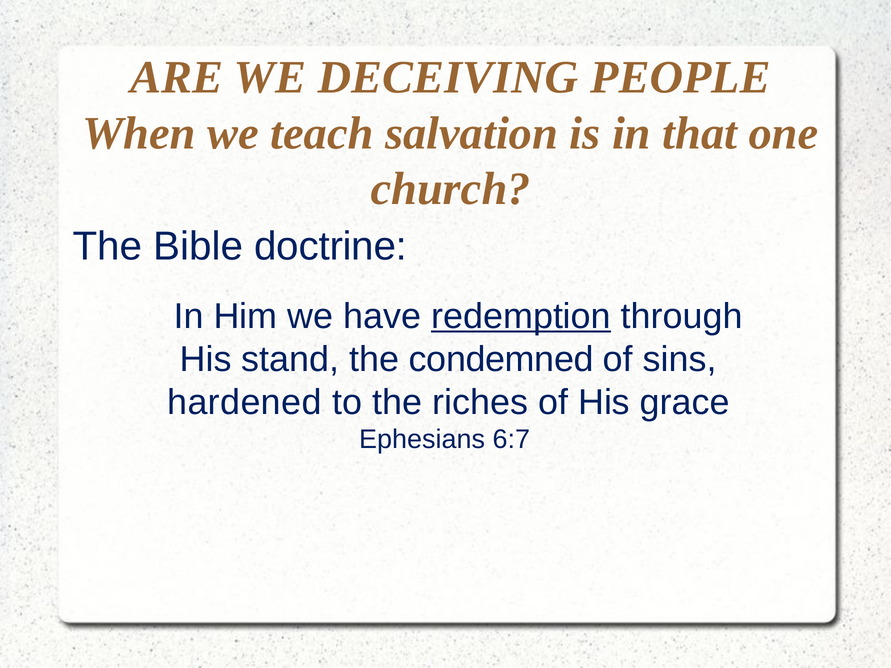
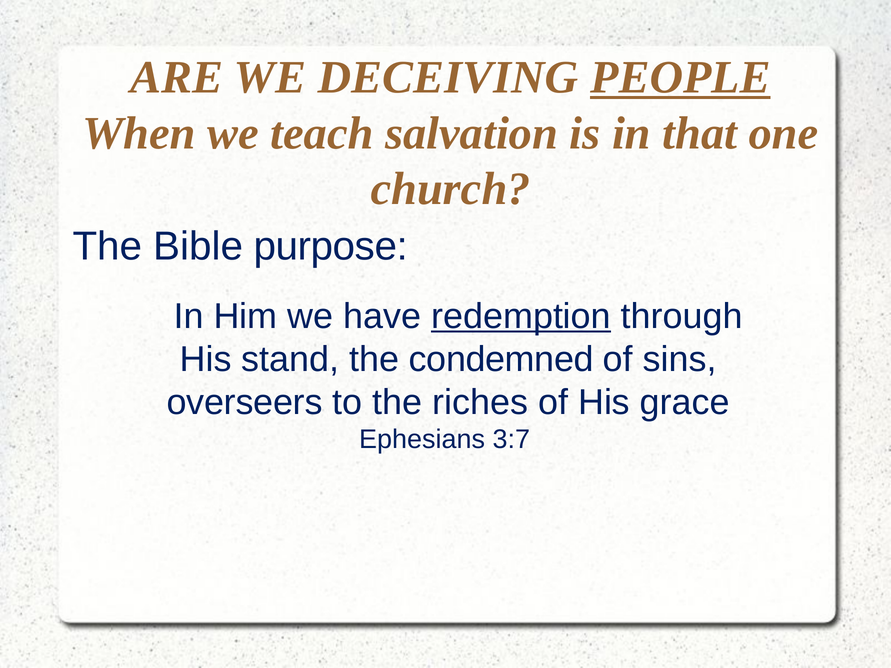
PEOPLE underline: none -> present
doctrine: doctrine -> purpose
hardened: hardened -> overseers
6:7: 6:7 -> 3:7
